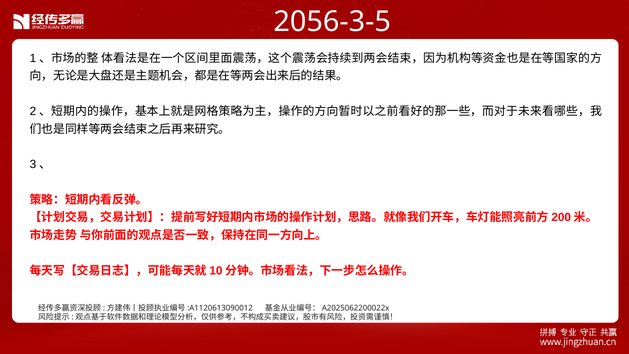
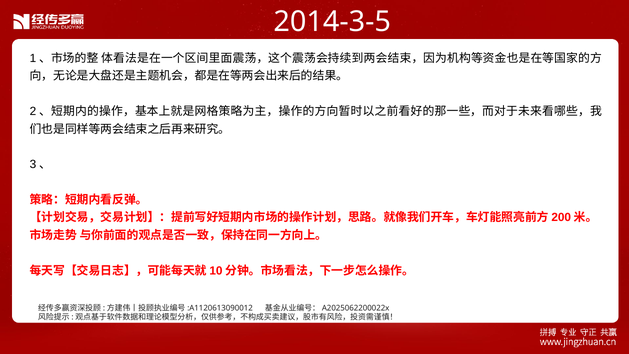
2056-3-5: 2056-3-5 -> 2014-3-5
